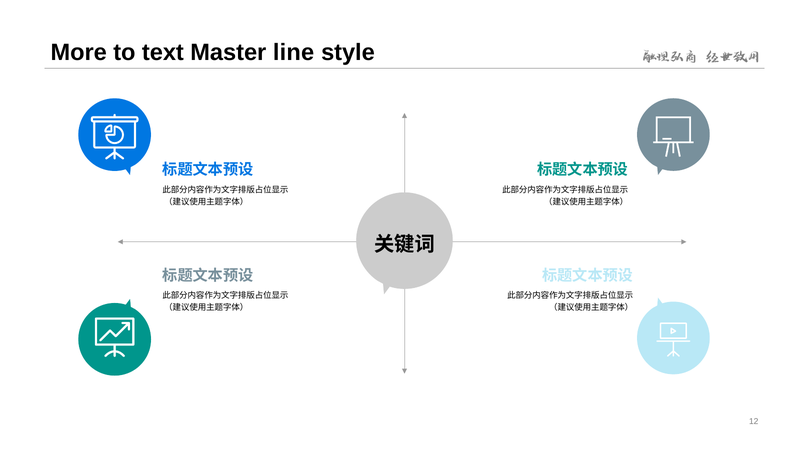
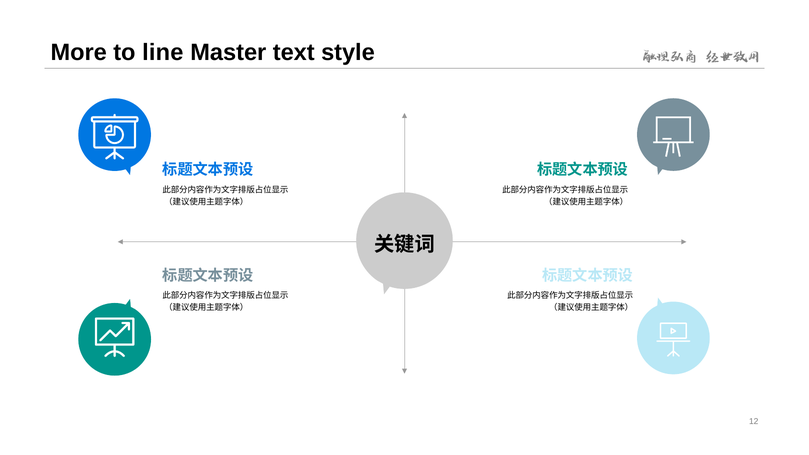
text: text -> line
line: line -> text
